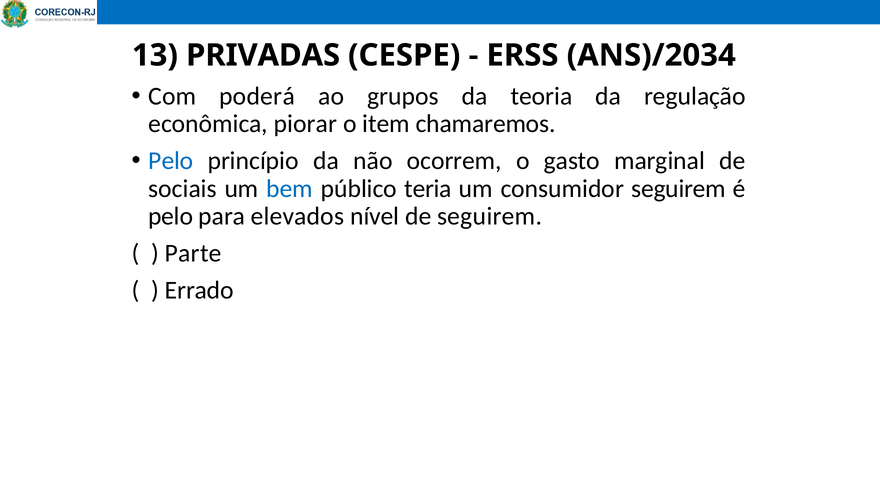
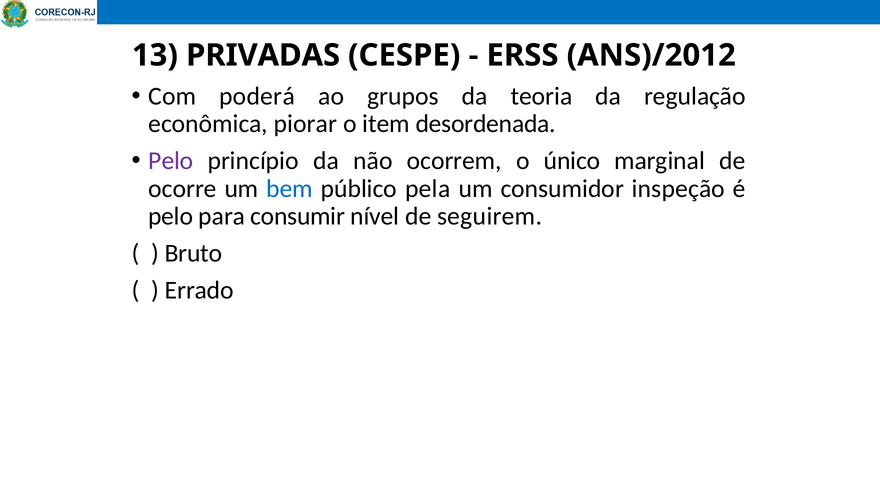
ANS)/2034: ANS)/2034 -> ANS)/2012
chamaremos: chamaremos -> desordenada
Pelo at (171, 161) colour: blue -> purple
gasto: gasto -> único
sociais: sociais -> ocorre
teria: teria -> pela
consumidor seguirem: seguirem -> inspeção
elevados: elevados -> consumir
Parte: Parte -> Bruto
